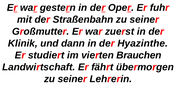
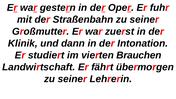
Hyazinthe: Hyazinthe -> Intonation
